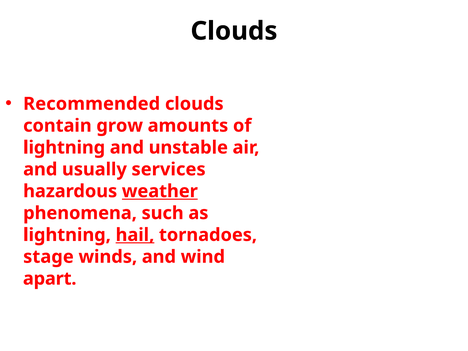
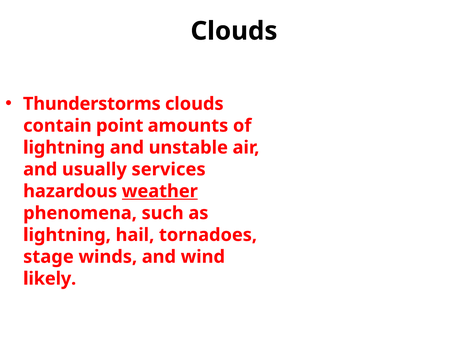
Recommended: Recommended -> Thunderstorms
grow: grow -> point
hail underline: present -> none
apart: apart -> likely
